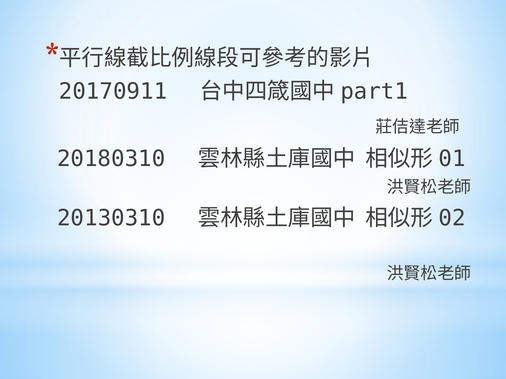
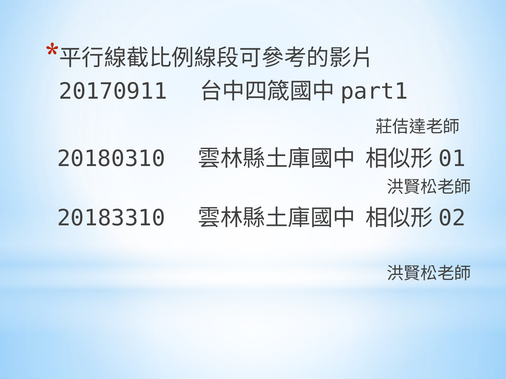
20130310: 20130310 -> 20183310
